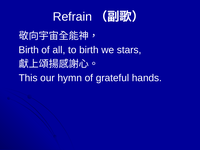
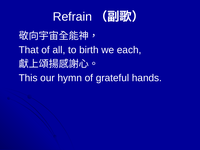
Birth at (29, 50): Birth -> That
stars: stars -> each
